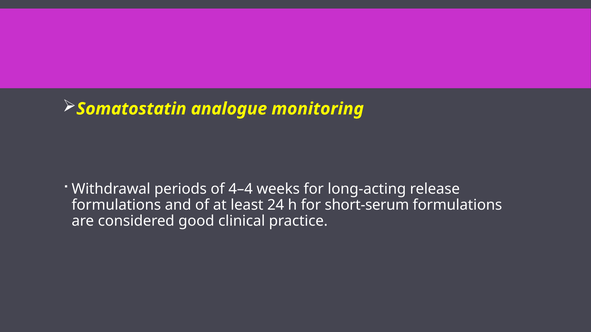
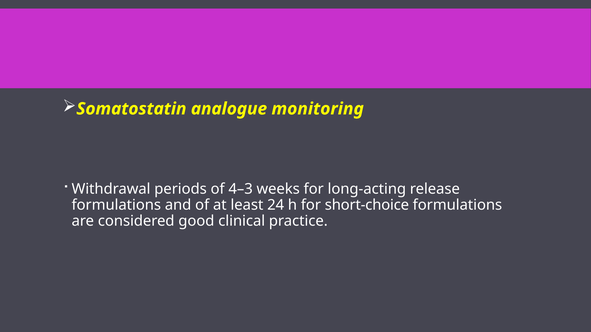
4–4: 4–4 -> 4–3
short-serum: short-serum -> short-choice
